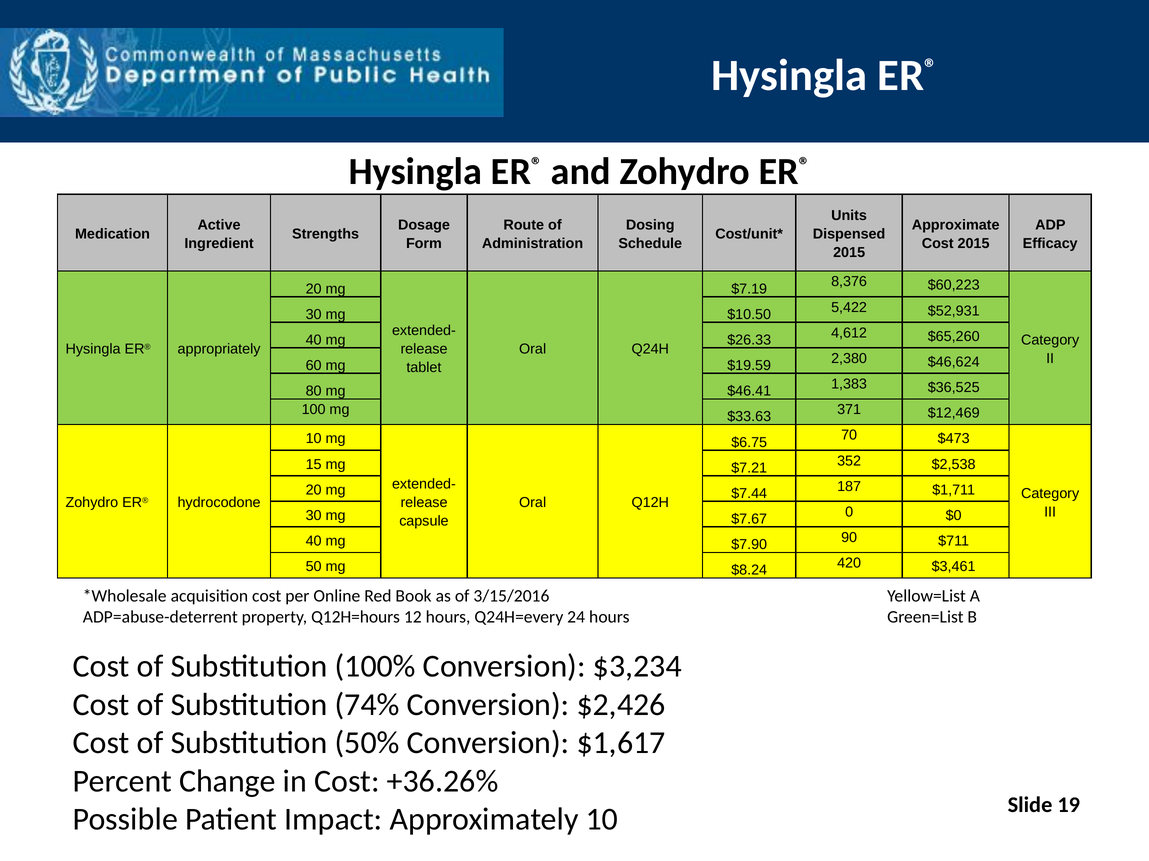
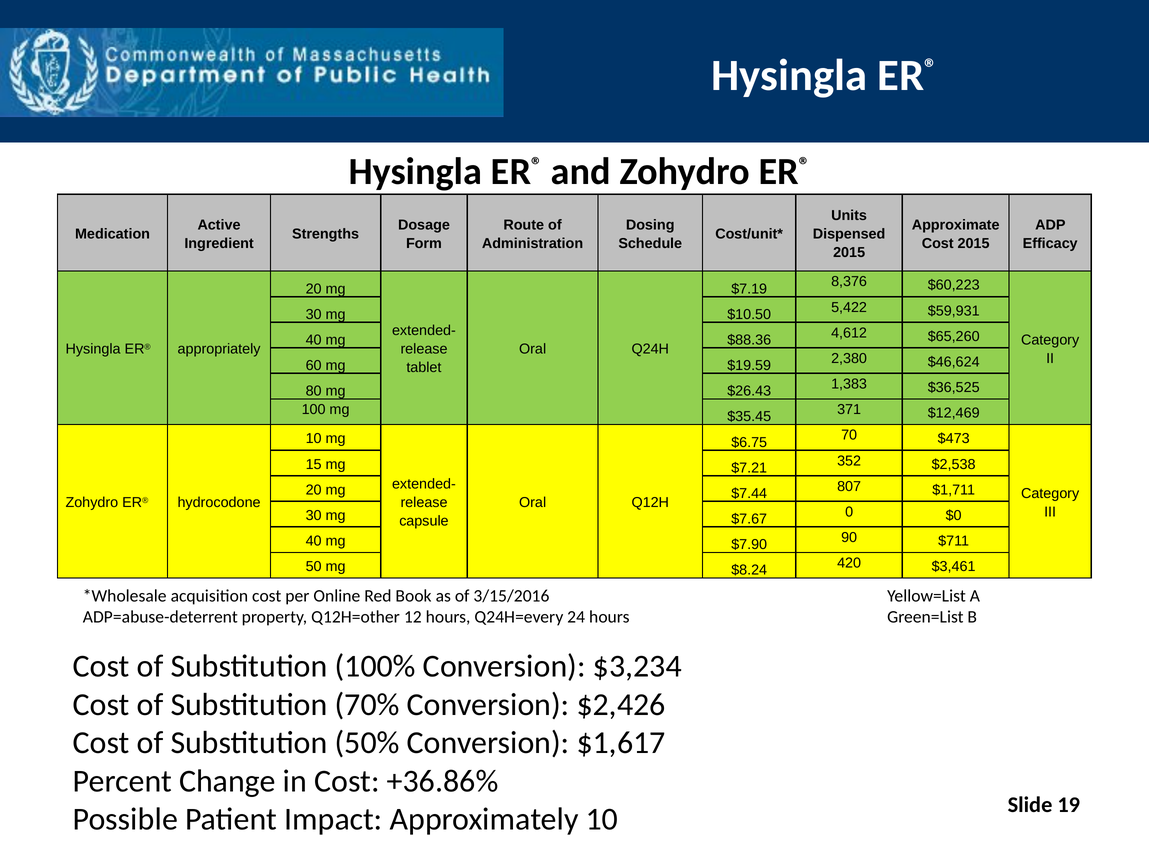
$52,931: $52,931 -> $59,931
$26.33: $26.33 -> $88.36
$46.41: $46.41 -> $26.43
$33.63: $33.63 -> $35.45
187: 187 -> 807
Q12H=hours: Q12H=hours -> Q12H=other
74%: 74% -> 70%
+36.26%: +36.26% -> +36.86%
